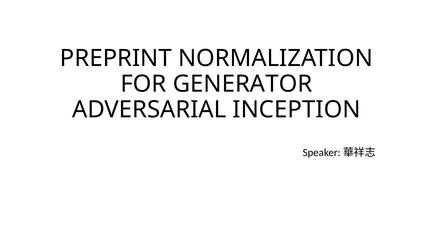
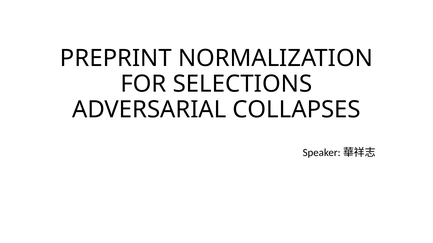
GENERATOR: GENERATOR -> SELECTIONS
INCEPTION: INCEPTION -> COLLAPSES
